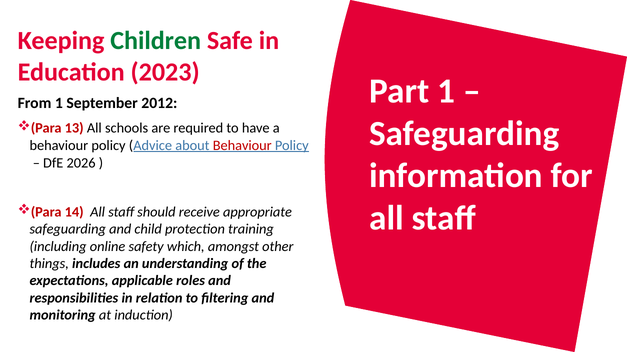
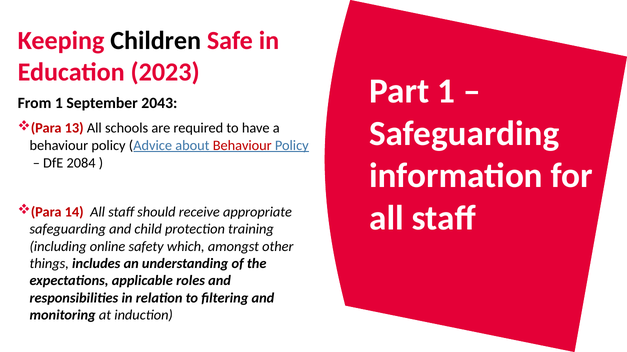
Children colour: green -> black
2012: 2012 -> 2043
2026: 2026 -> 2084
